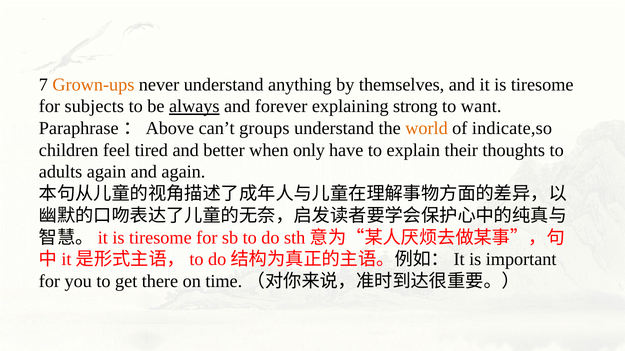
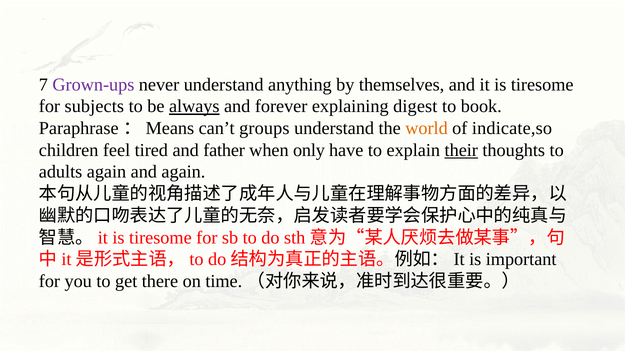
Grown-ups colour: orange -> purple
strong: strong -> digest
want: want -> book
Above: Above -> Means
better: better -> father
their underline: none -> present
